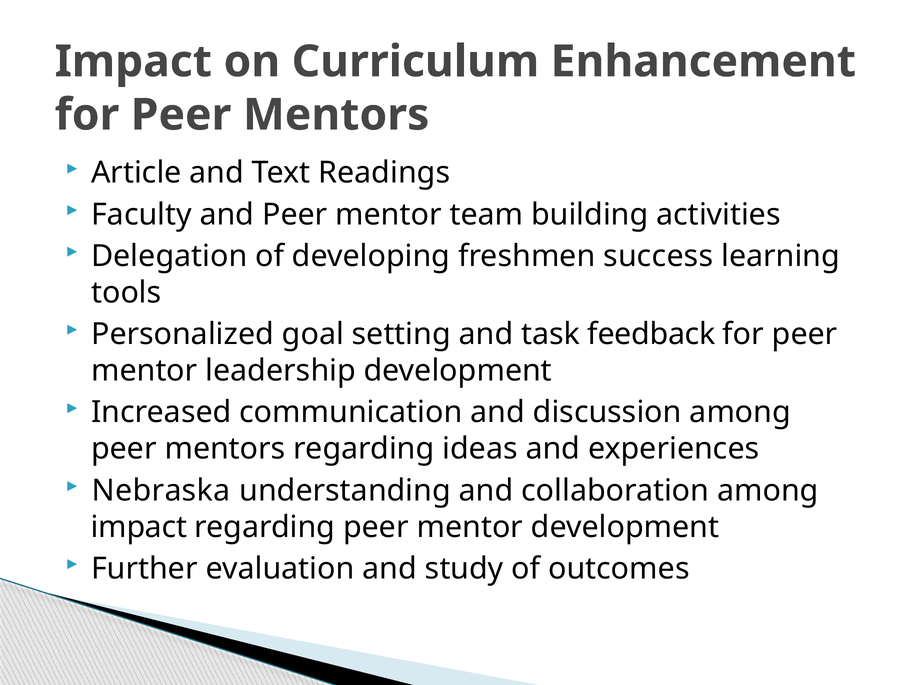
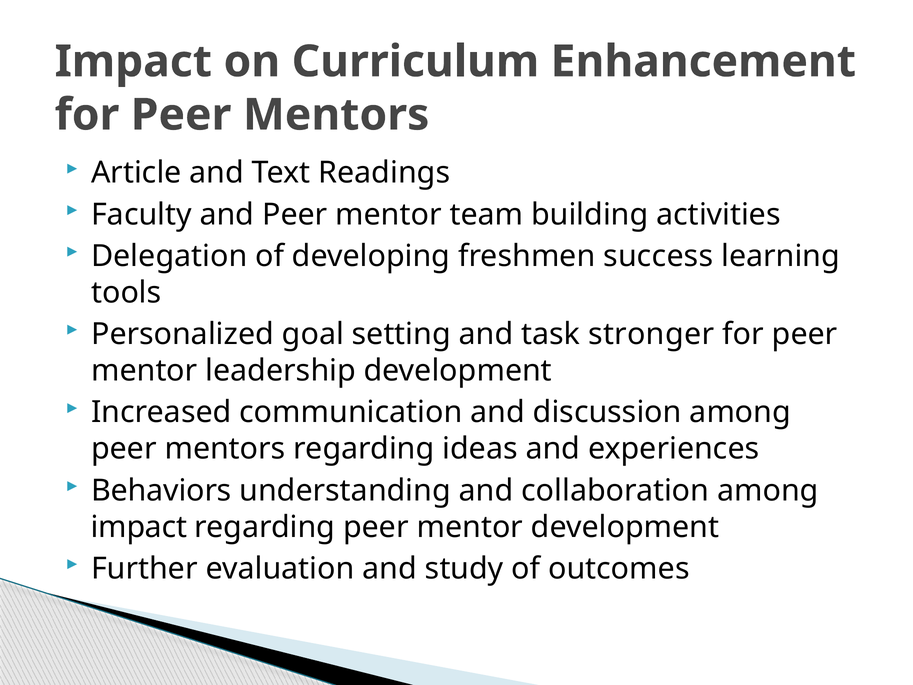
feedback: feedback -> stronger
Nebraska: Nebraska -> Behaviors
